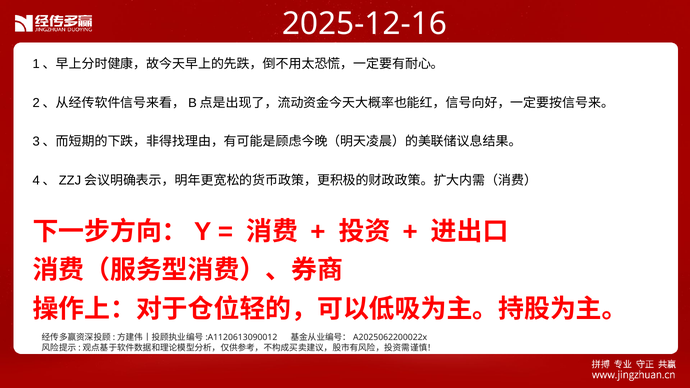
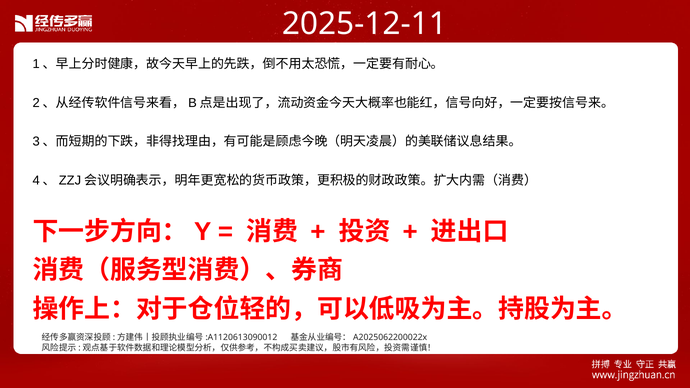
2025-12-16: 2025-12-16 -> 2025-12-11
